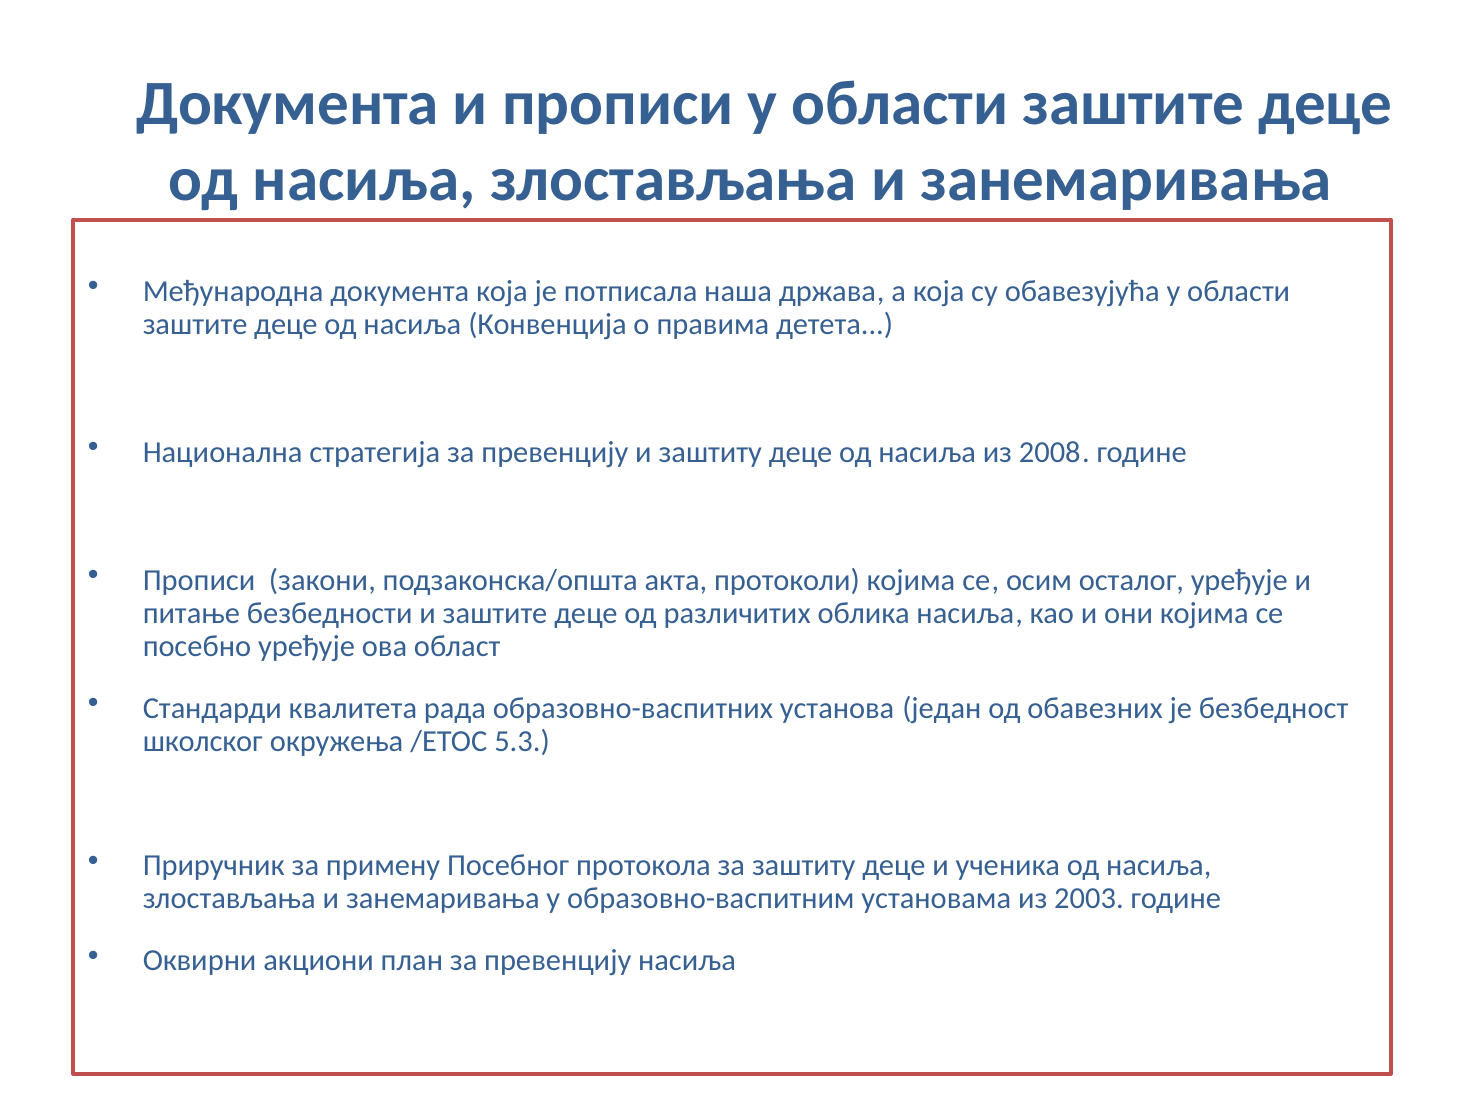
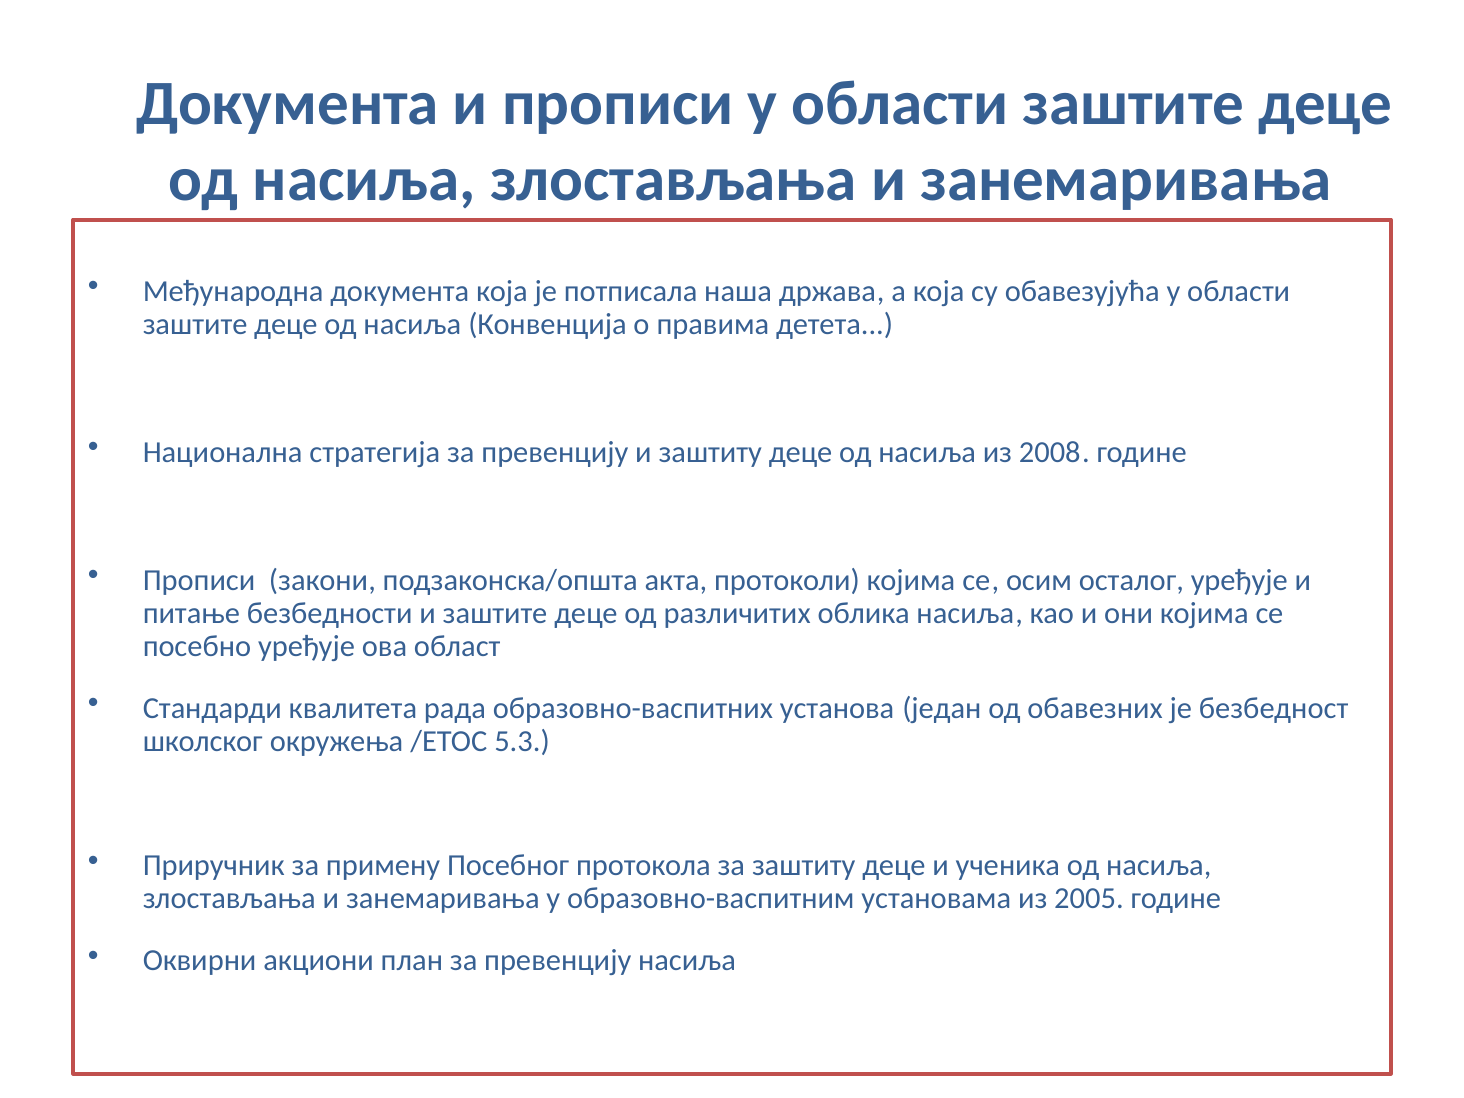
2003: 2003 -> 2005
